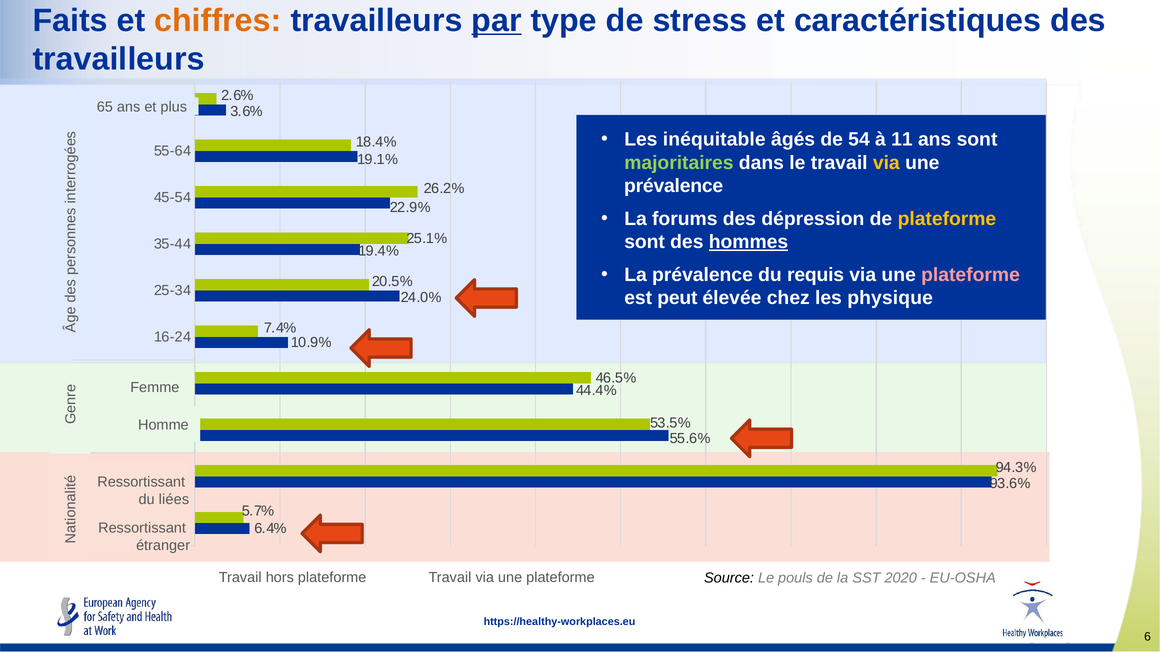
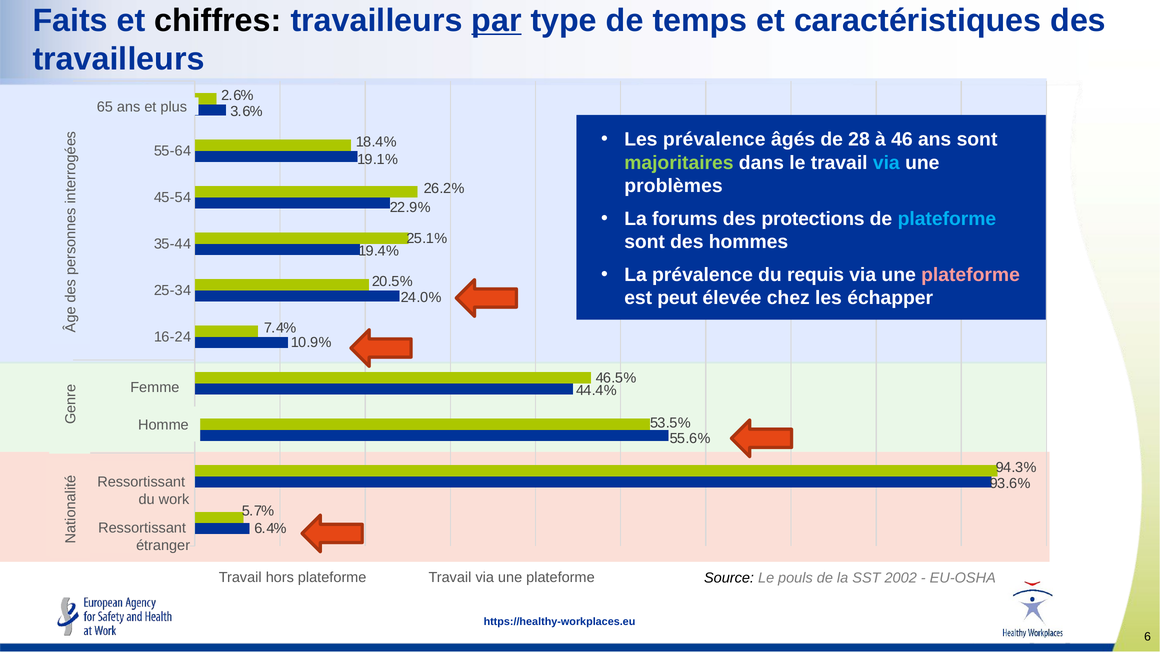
chiffres colour: orange -> black
stress: stress -> temps
Les inéquitable: inéquitable -> prévalence
54: 54 -> 28
11: 11 -> 46
via at (886, 163) colour: yellow -> light blue
prévalence at (674, 186): prévalence -> problèmes
dépression: dépression -> protections
plateforme at (947, 219) colour: yellow -> light blue
hommes underline: present -> none
physique: physique -> échapper
du liées: liées -> work
2020: 2020 -> 2002
